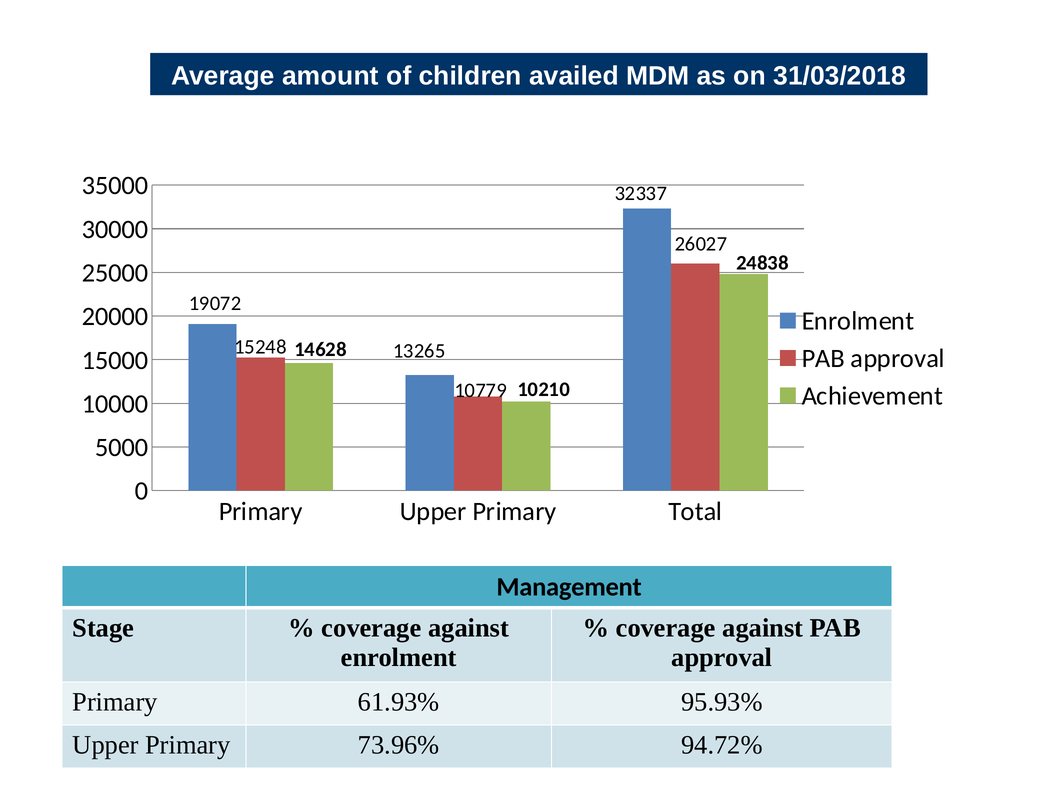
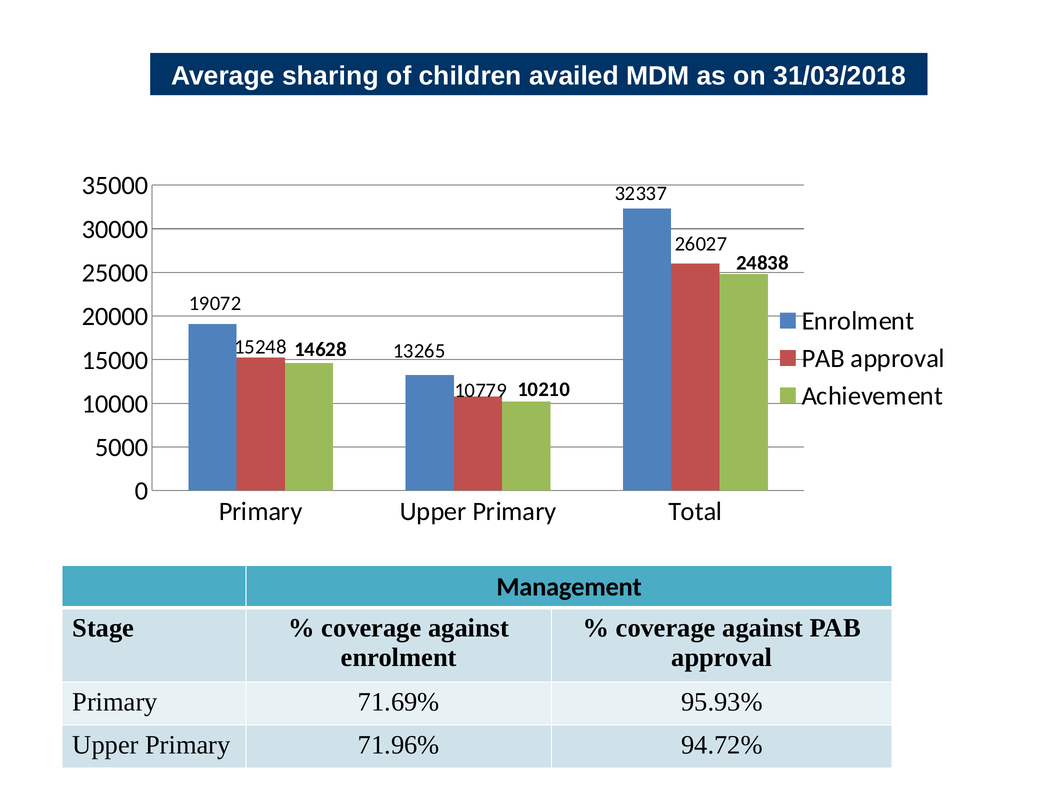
amount: amount -> sharing
61.93%: 61.93% -> 71.69%
73.96%: 73.96% -> 71.96%
